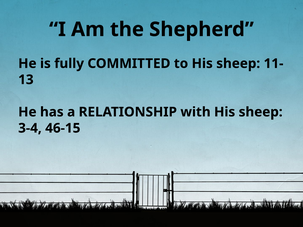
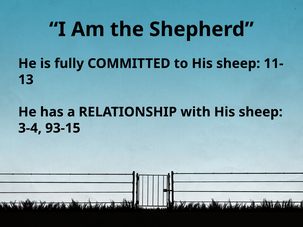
46-15: 46-15 -> 93-15
